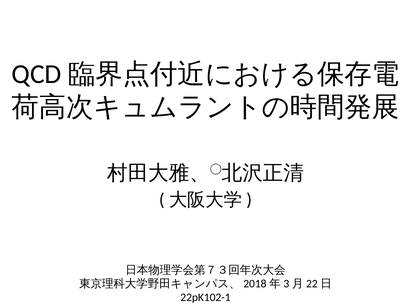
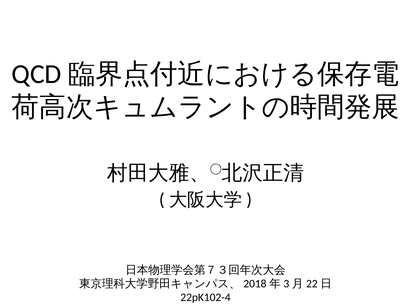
22pK102-1: 22pK102-1 -> 22pK102-4
